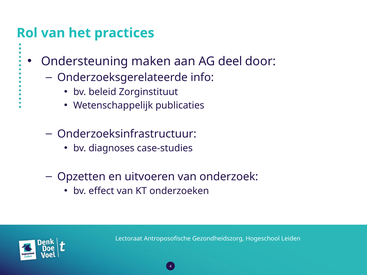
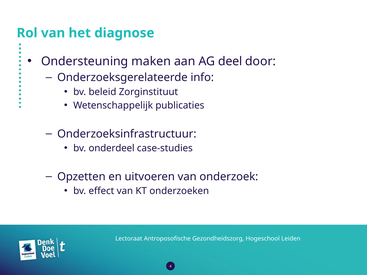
practices: practices -> diagnose
diagnoses: diagnoses -> onderdeel
